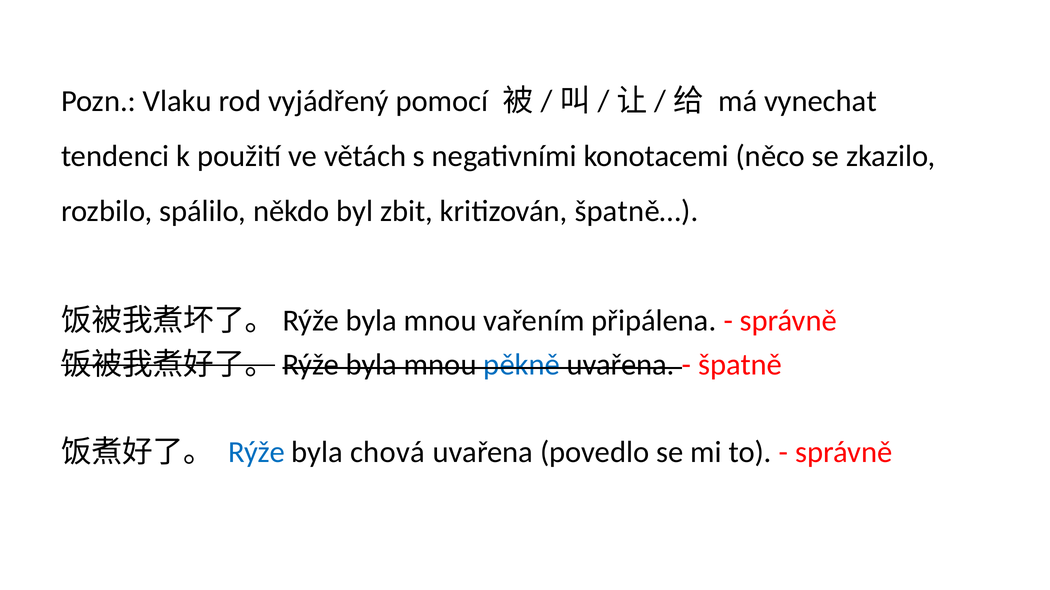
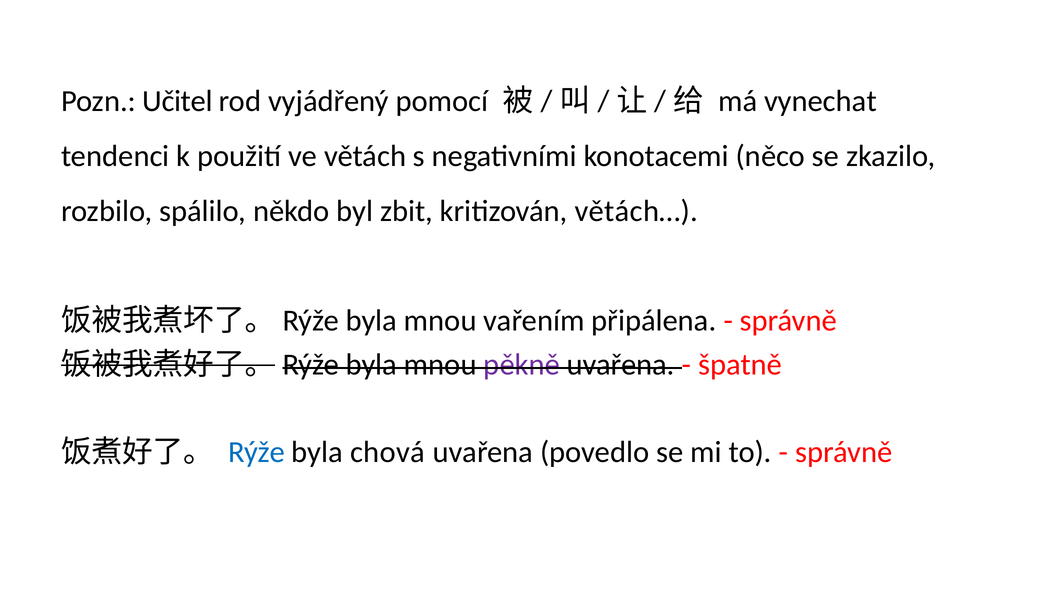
Vlaku: Vlaku -> Učitel
špatně…: špatně… -> větách…
pěkně colour: blue -> purple
